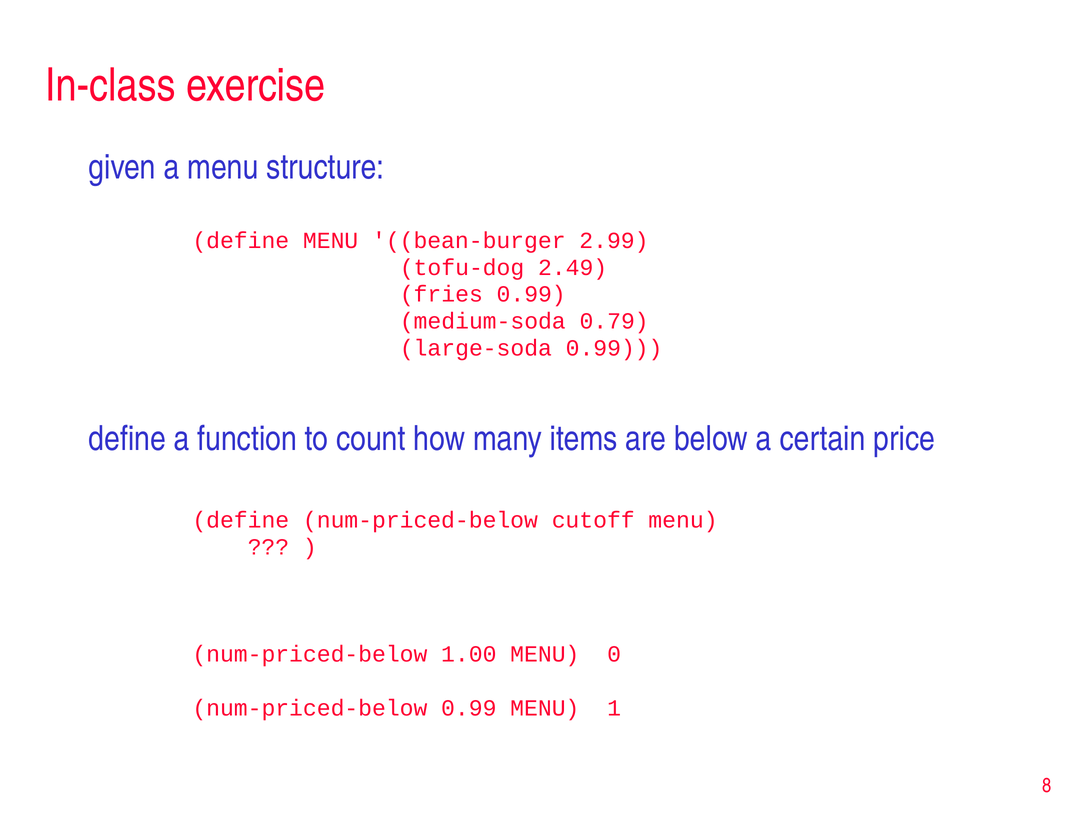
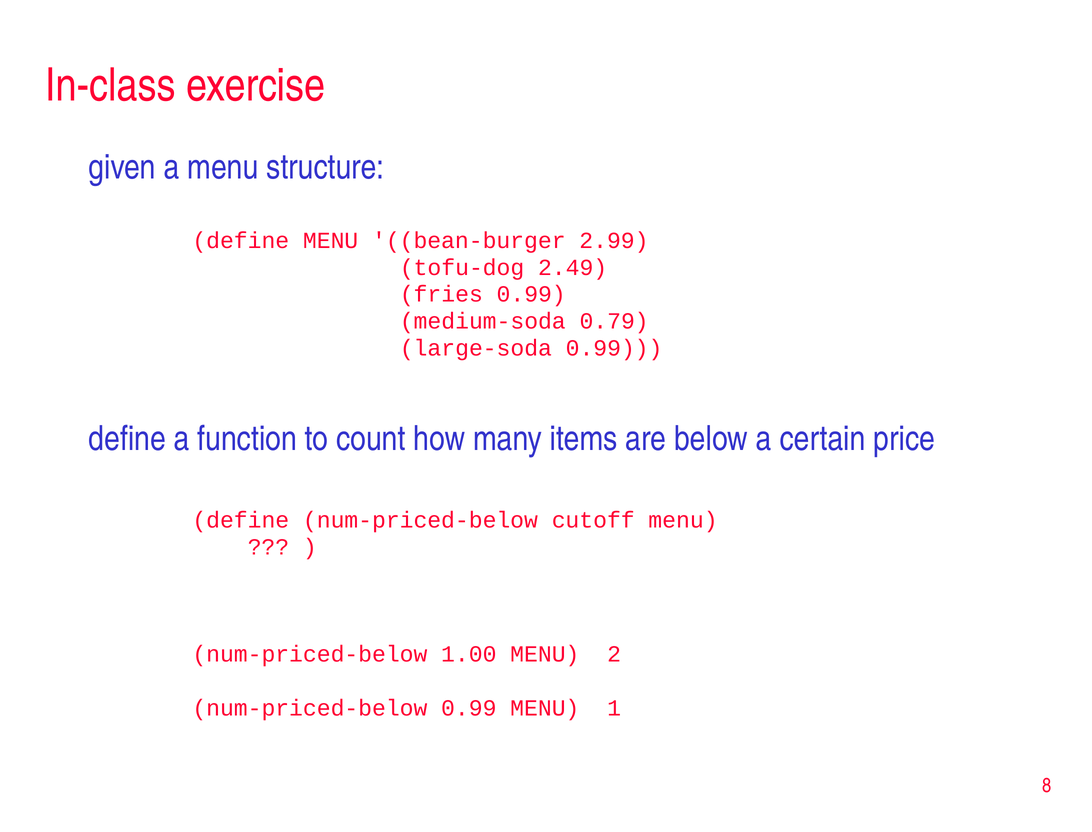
0: 0 -> 2
